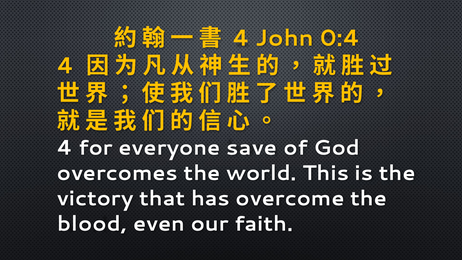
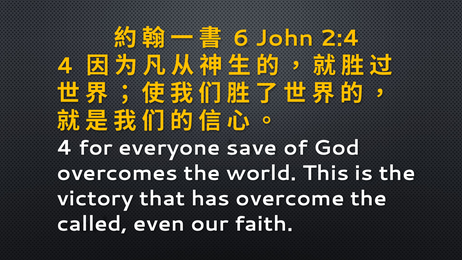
4 at (241, 38): 4 -> 6
0:4: 0:4 -> 2:4
blood: blood -> called
